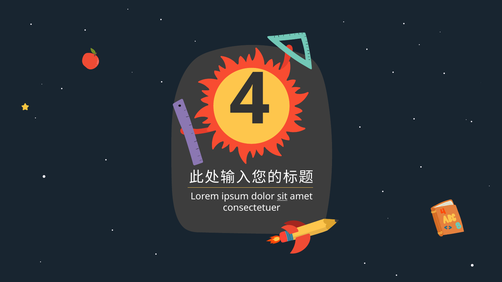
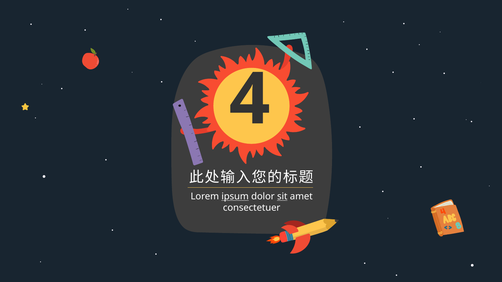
ipsum underline: none -> present
